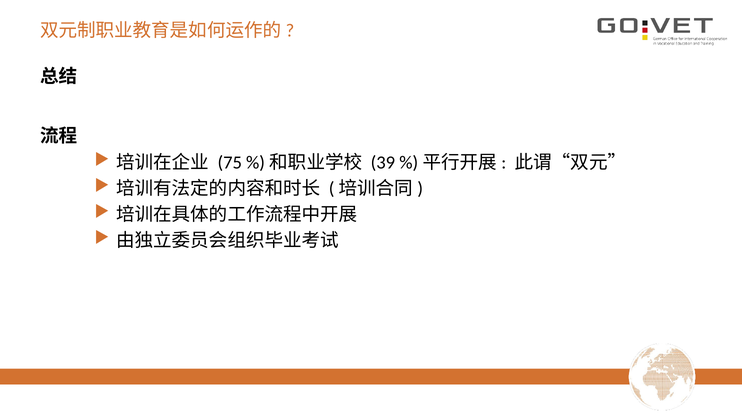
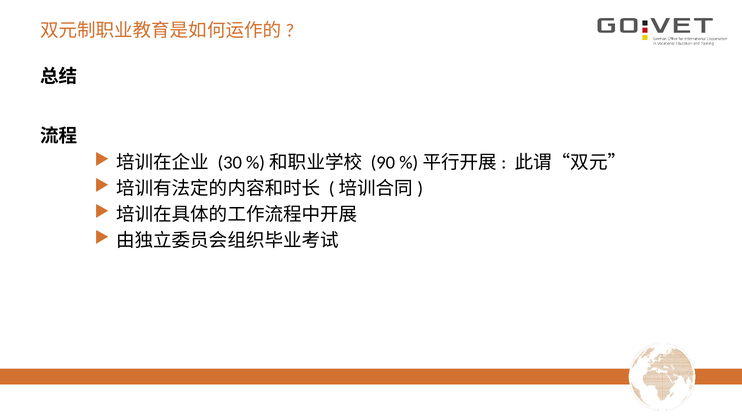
75: 75 -> 30
39: 39 -> 90
